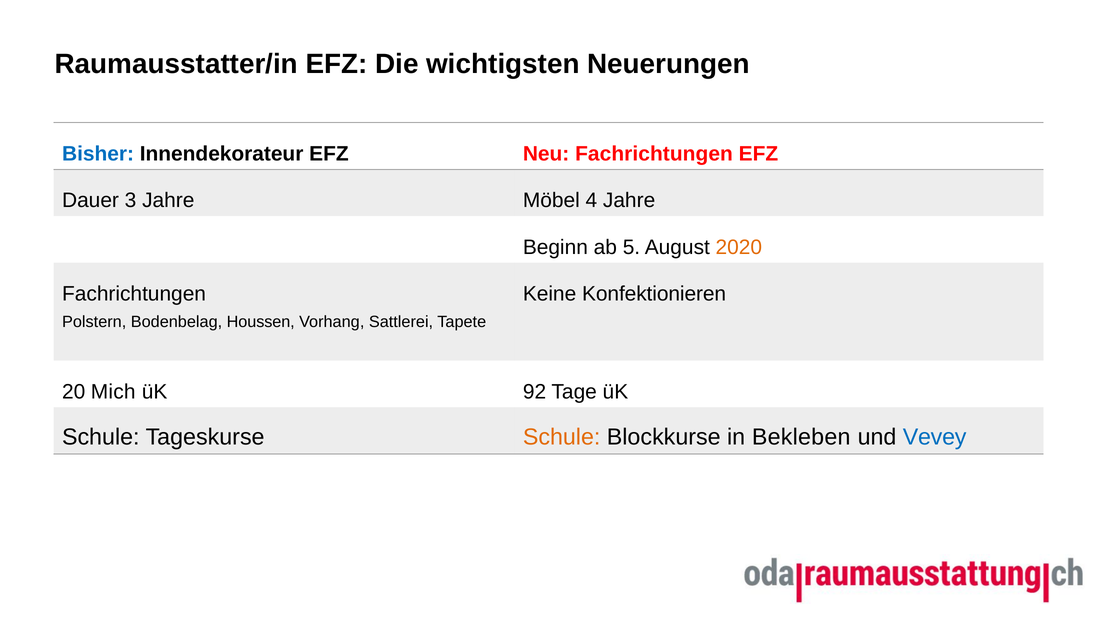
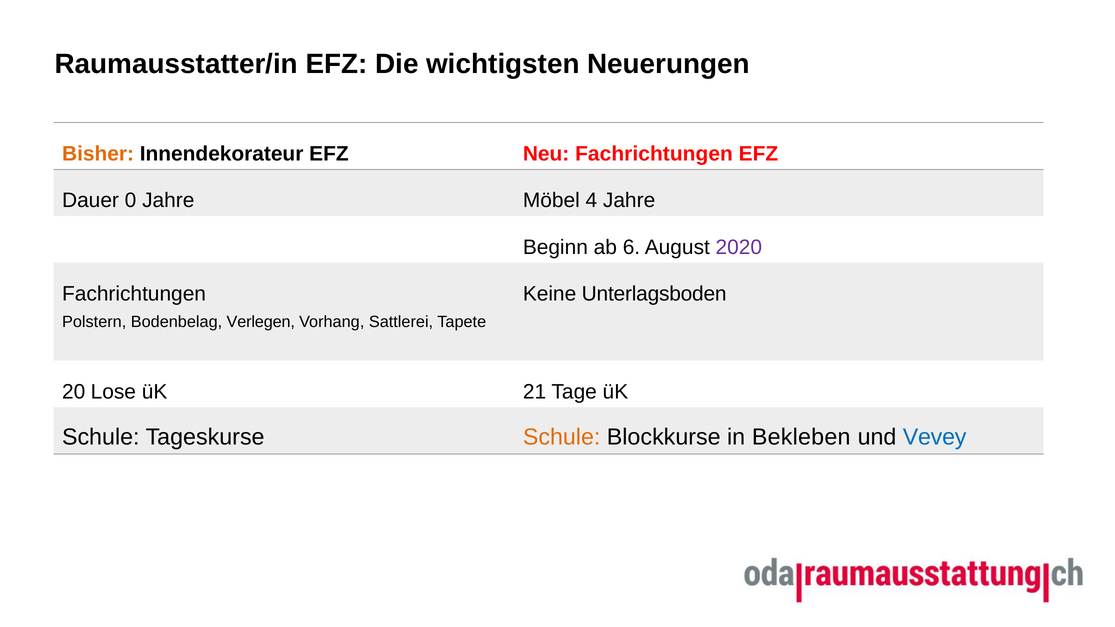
Bisher colour: blue -> orange
3: 3 -> 0
5: 5 -> 6
2020 colour: orange -> purple
Konfektionieren: Konfektionieren -> Unterlagsboden
Houssen: Houssen -> Verlegen
Mich: Mich -> Lose
92: 92 -> 21
